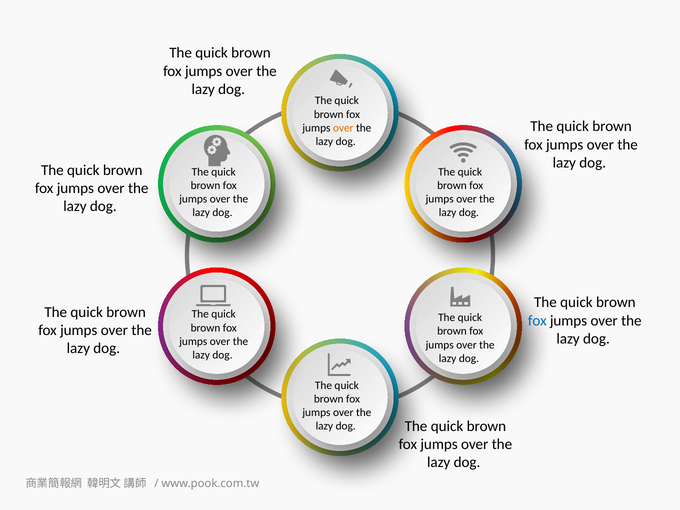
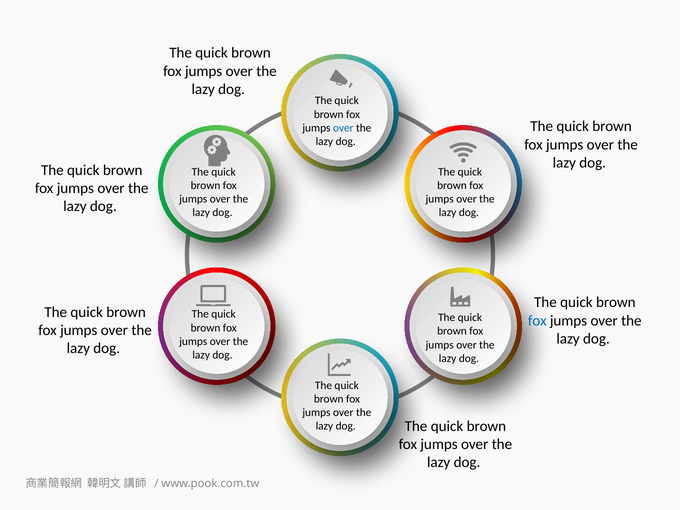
over at (343, 128) colour: orange -> blue
